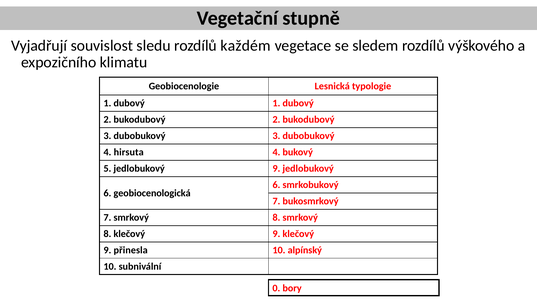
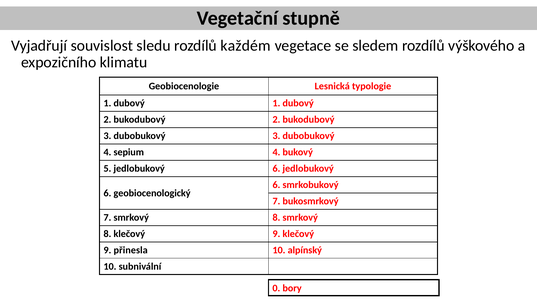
hirsuta: hirsuta -> sepium
5 jedlobukový 9: 9 -> 6
geobiocenologická: geobiocenologická -> geobiocenologický
